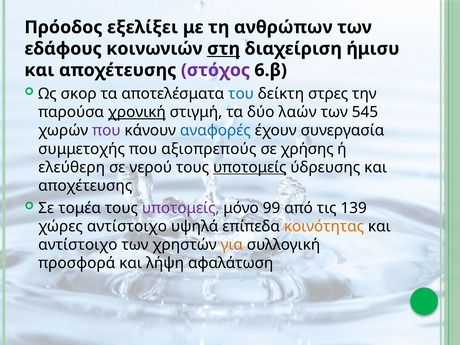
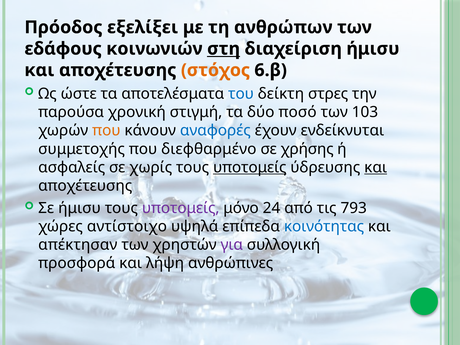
στόχος colour: purple -> orange
σκορ: σκορ -> ώστε
χρονική underline: present -> none
λαών: λαών -> ποσό
545: 545 -> 103
που at (106, 131) colour: purple -> orange
συνεργασία: συνεργασία -> ενδείκνυται
αξιοπρεπούς: αξιοπρεπούς -> διεφθαρμένο
ελεύθερη: ελεύθερη -> ασφαλείς
νερού: νερού -> χωρίς
και at (376, 167) underline: none -> present
Σε τομέα: τομέα -> ήμισυ
99: 99 -> 24
139: 139 -> 793
κοινότητας colour: orange -> blue
αντίστοιχο at (78, 245): αντίστοιχο -> απέκτησαν
για colour: orange -> purple
αφαλάτωση: αφαλάτωση -> ανθρώπινες
